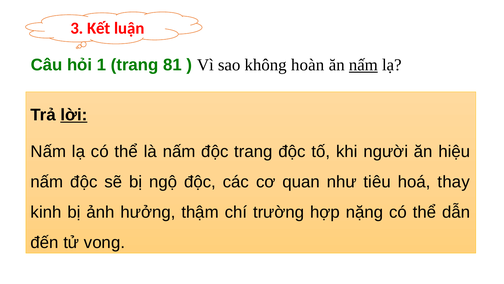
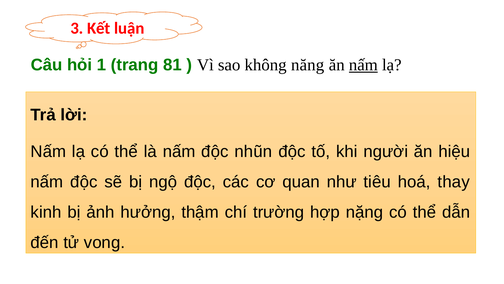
hoàn: hoàn -> năng
lời underline: present -> none
độc trang: trang -> nhũn
